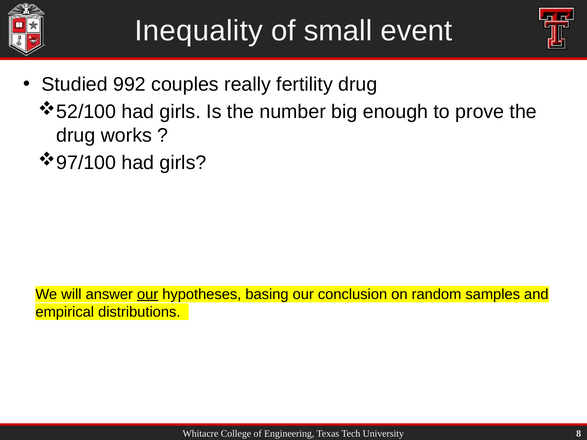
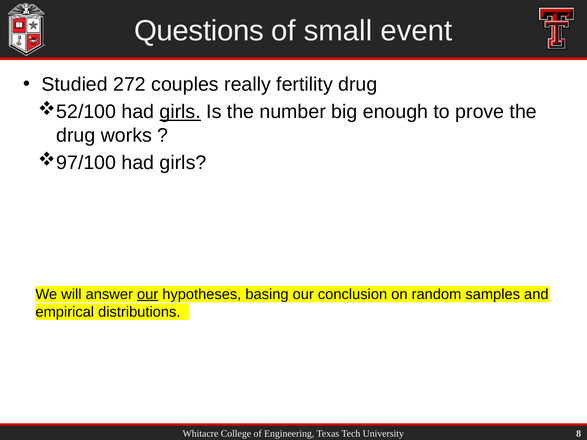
Inequality: Inequality -> Questions
992: 992 -> 272
girls at (180, 112) underline: none -> present
